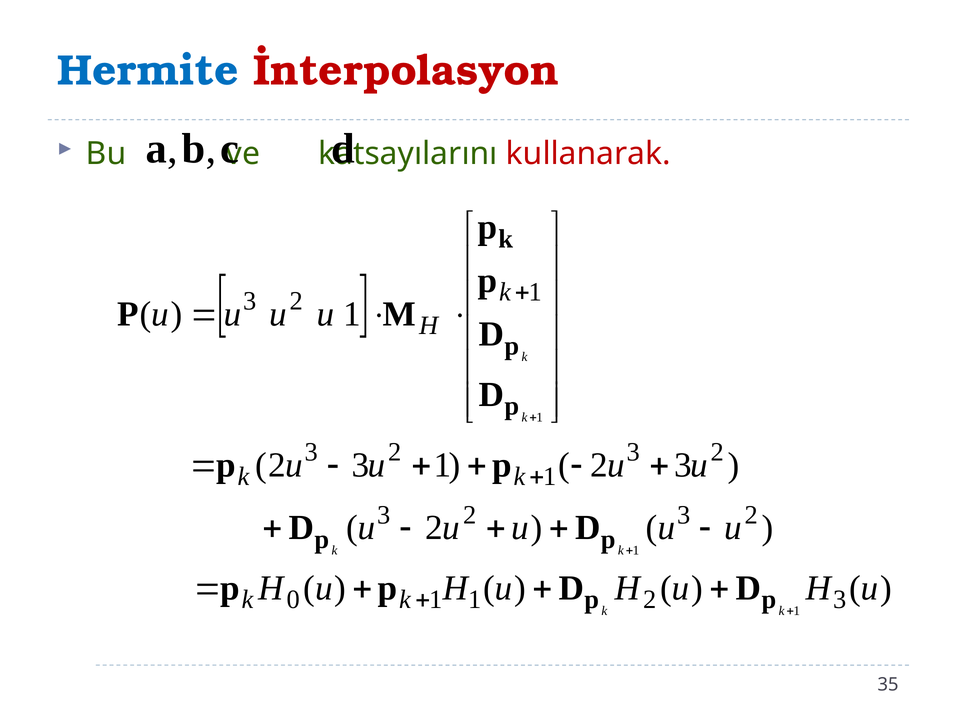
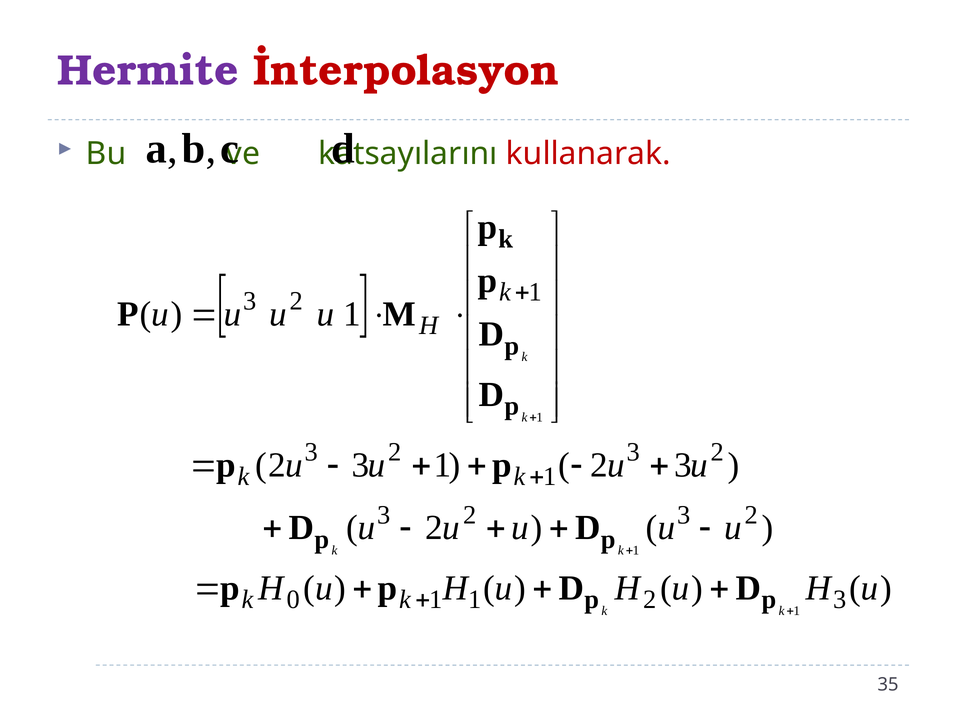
Hermite colour: blue -> purple
